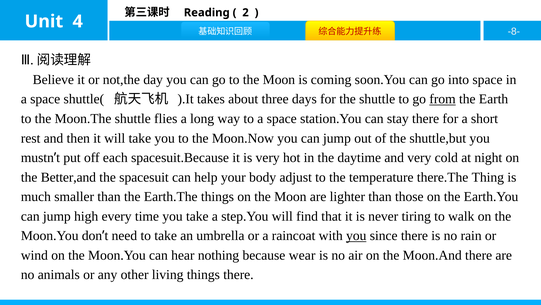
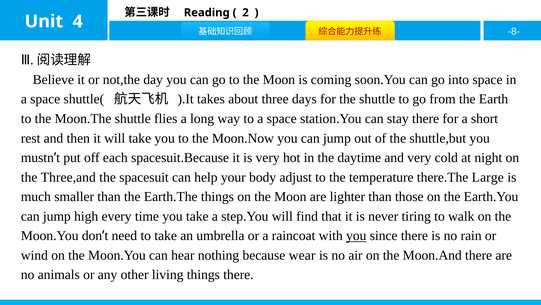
from underline: present -> none
Better,and: Better,and -> Three,and
Thing: Thing -> Large
